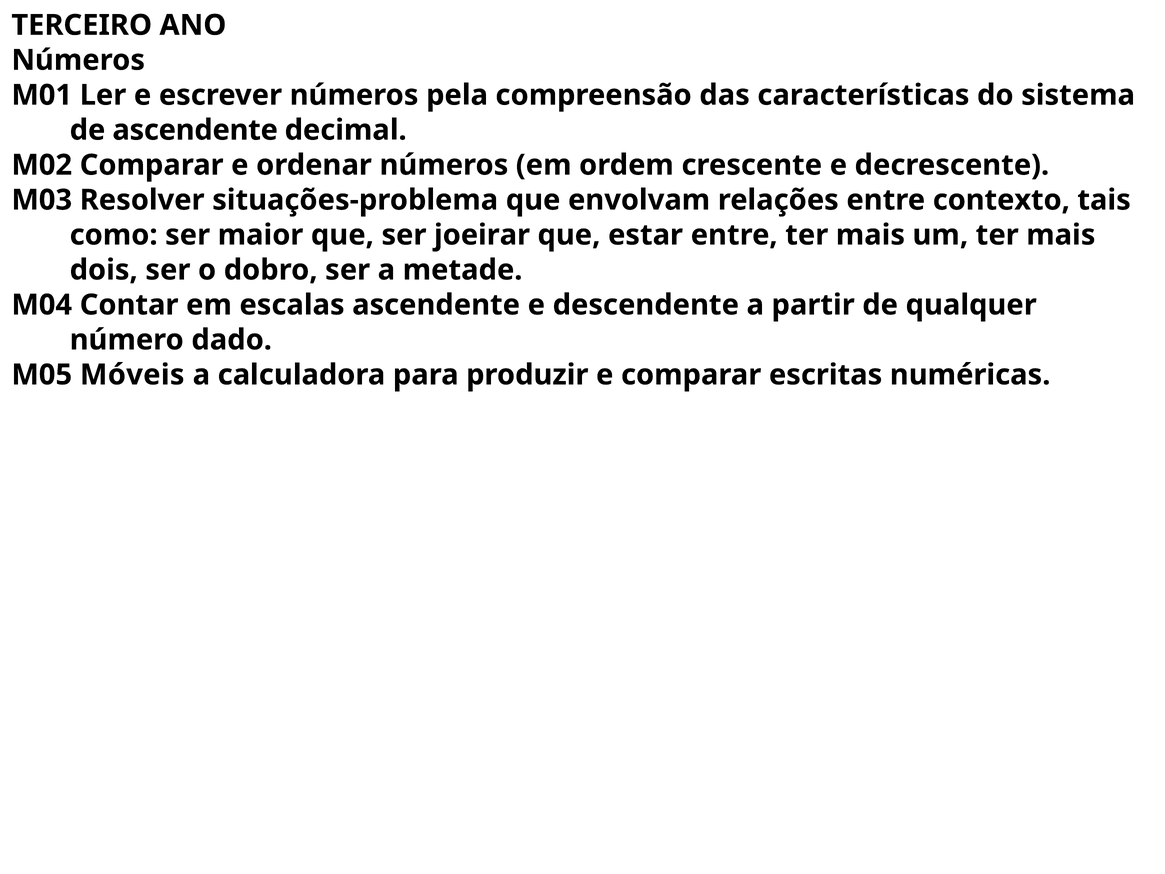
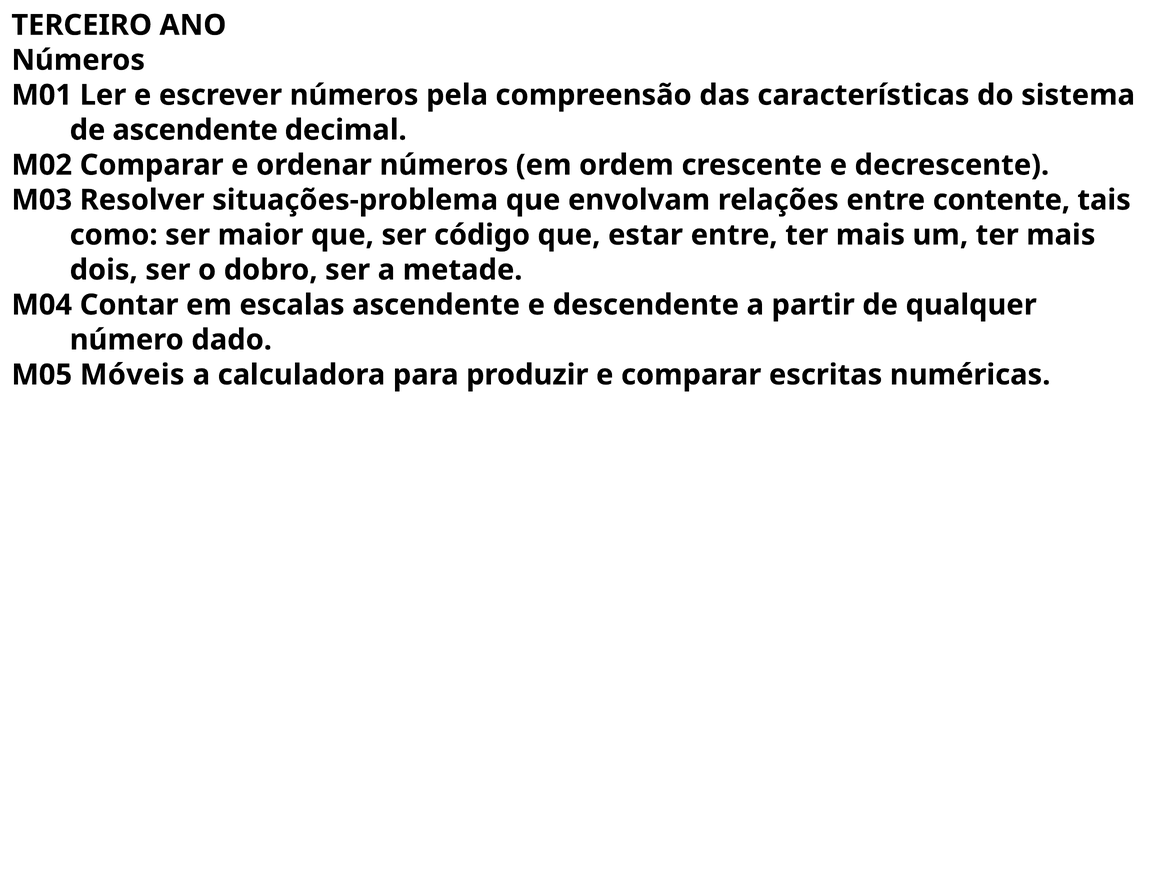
contexto: contexto -> contente
joeirar: joeirar -> código
